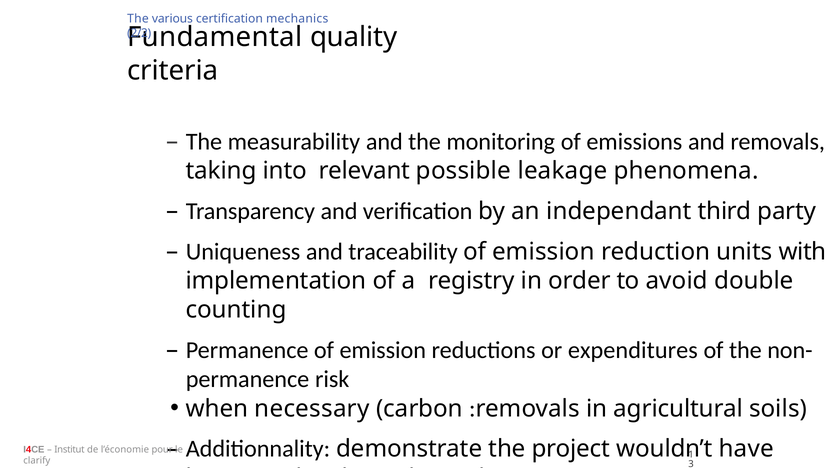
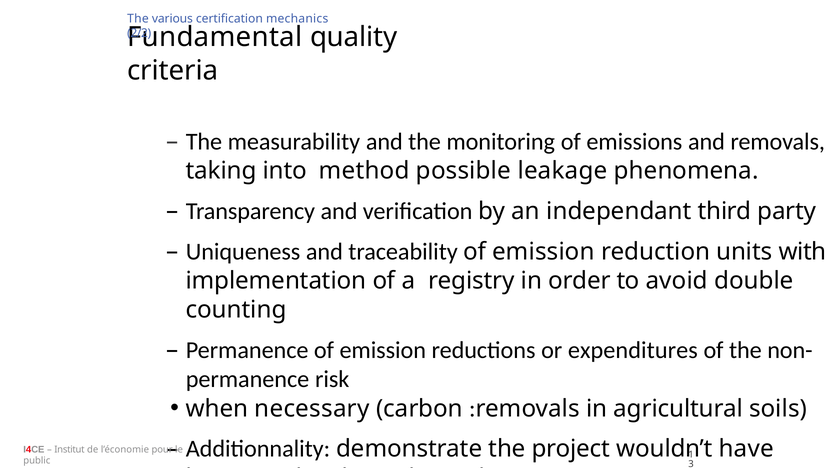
relevant: relevant -> method
clarify: clarify -> public
